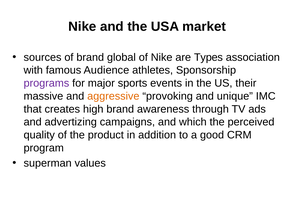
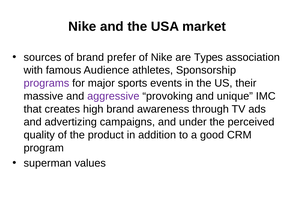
global: global -> prefer
aggressive colour: orange -> purple
which: which -> under
